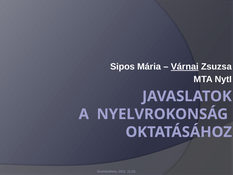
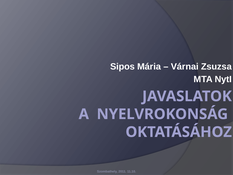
Várnai underline: present -> none
